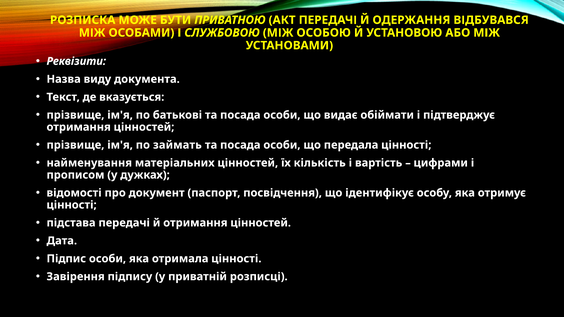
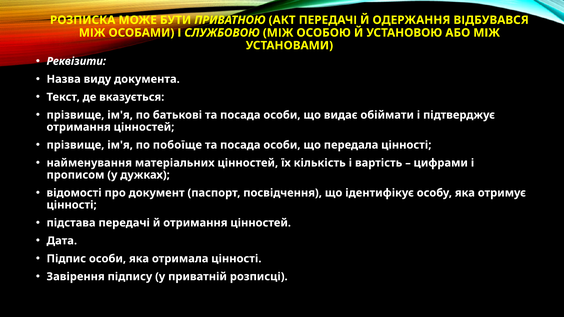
займать: займать -> побоїще
